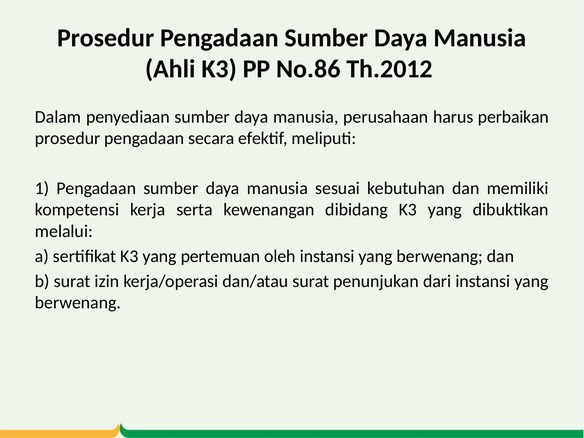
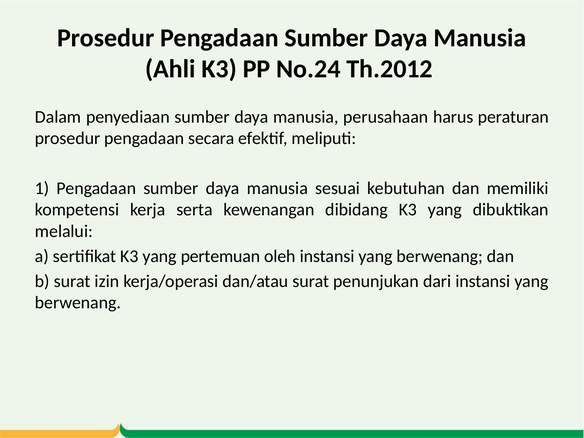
No.86: No.86 -> No.24
perbaikan: perbaikan -> peraturan
